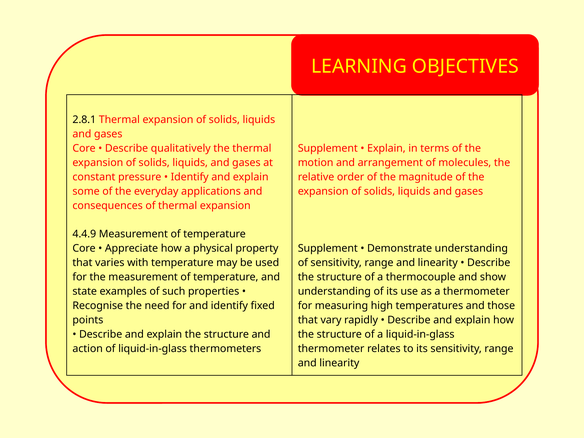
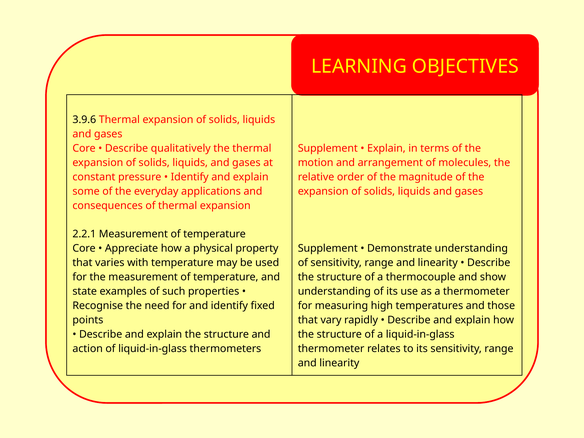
2.8.1: 2.8.1 -> 3.9.6
4.4.9: 4.4.9 -> 2.2.1
